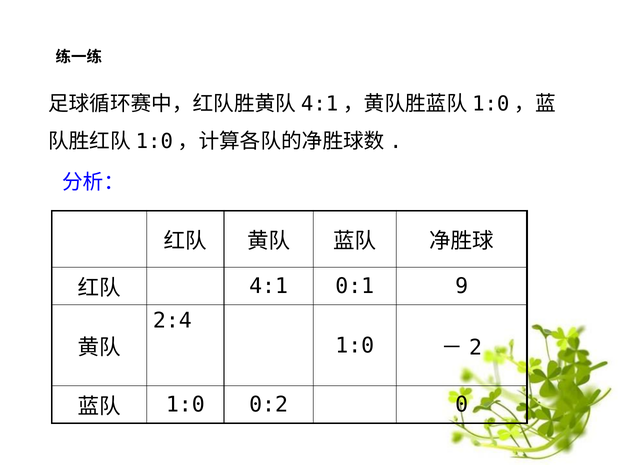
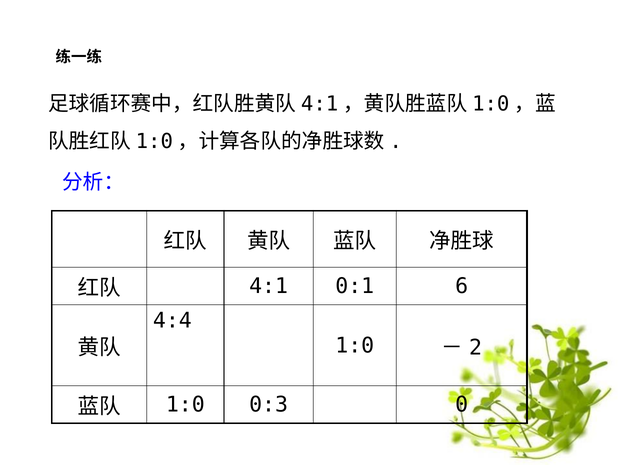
9: 9 -> 6
2:4: 2:4 -> 4:4
0:2: 0:2 -> 0:3
